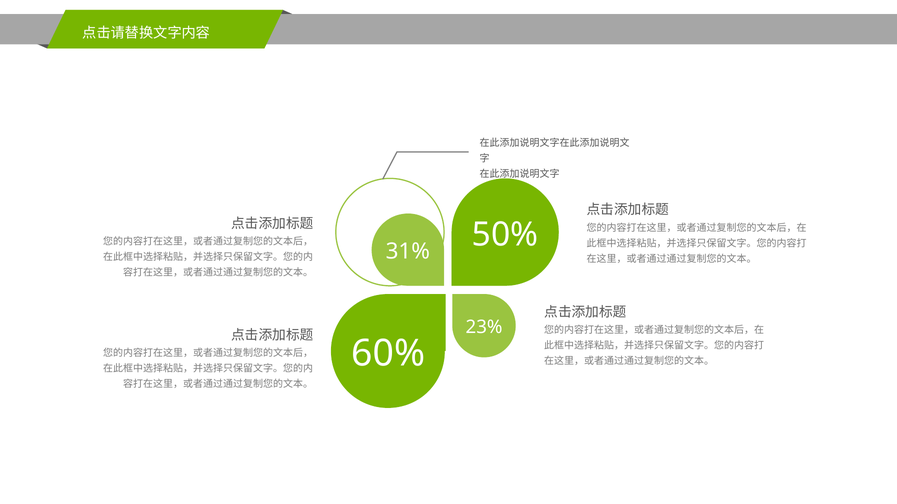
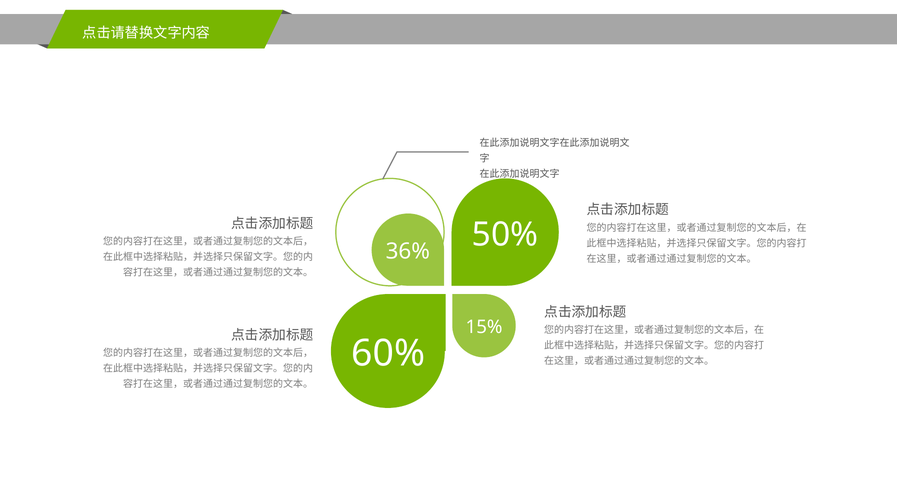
31%: 31% -> 36%
23%: 23% -> 15%
